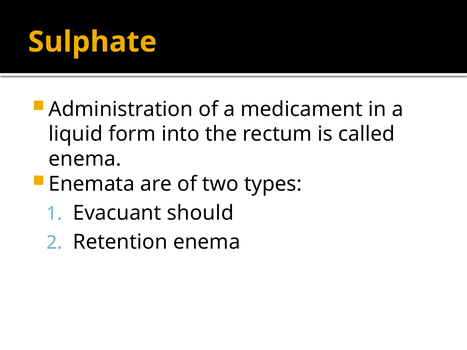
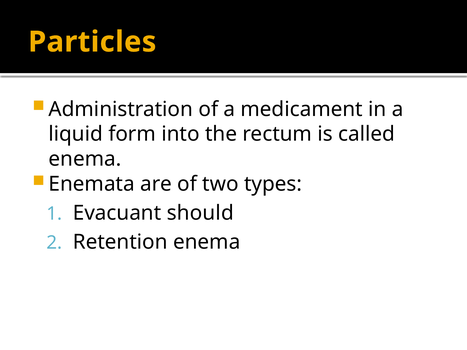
Sulphate: Sulphate -> Particles
